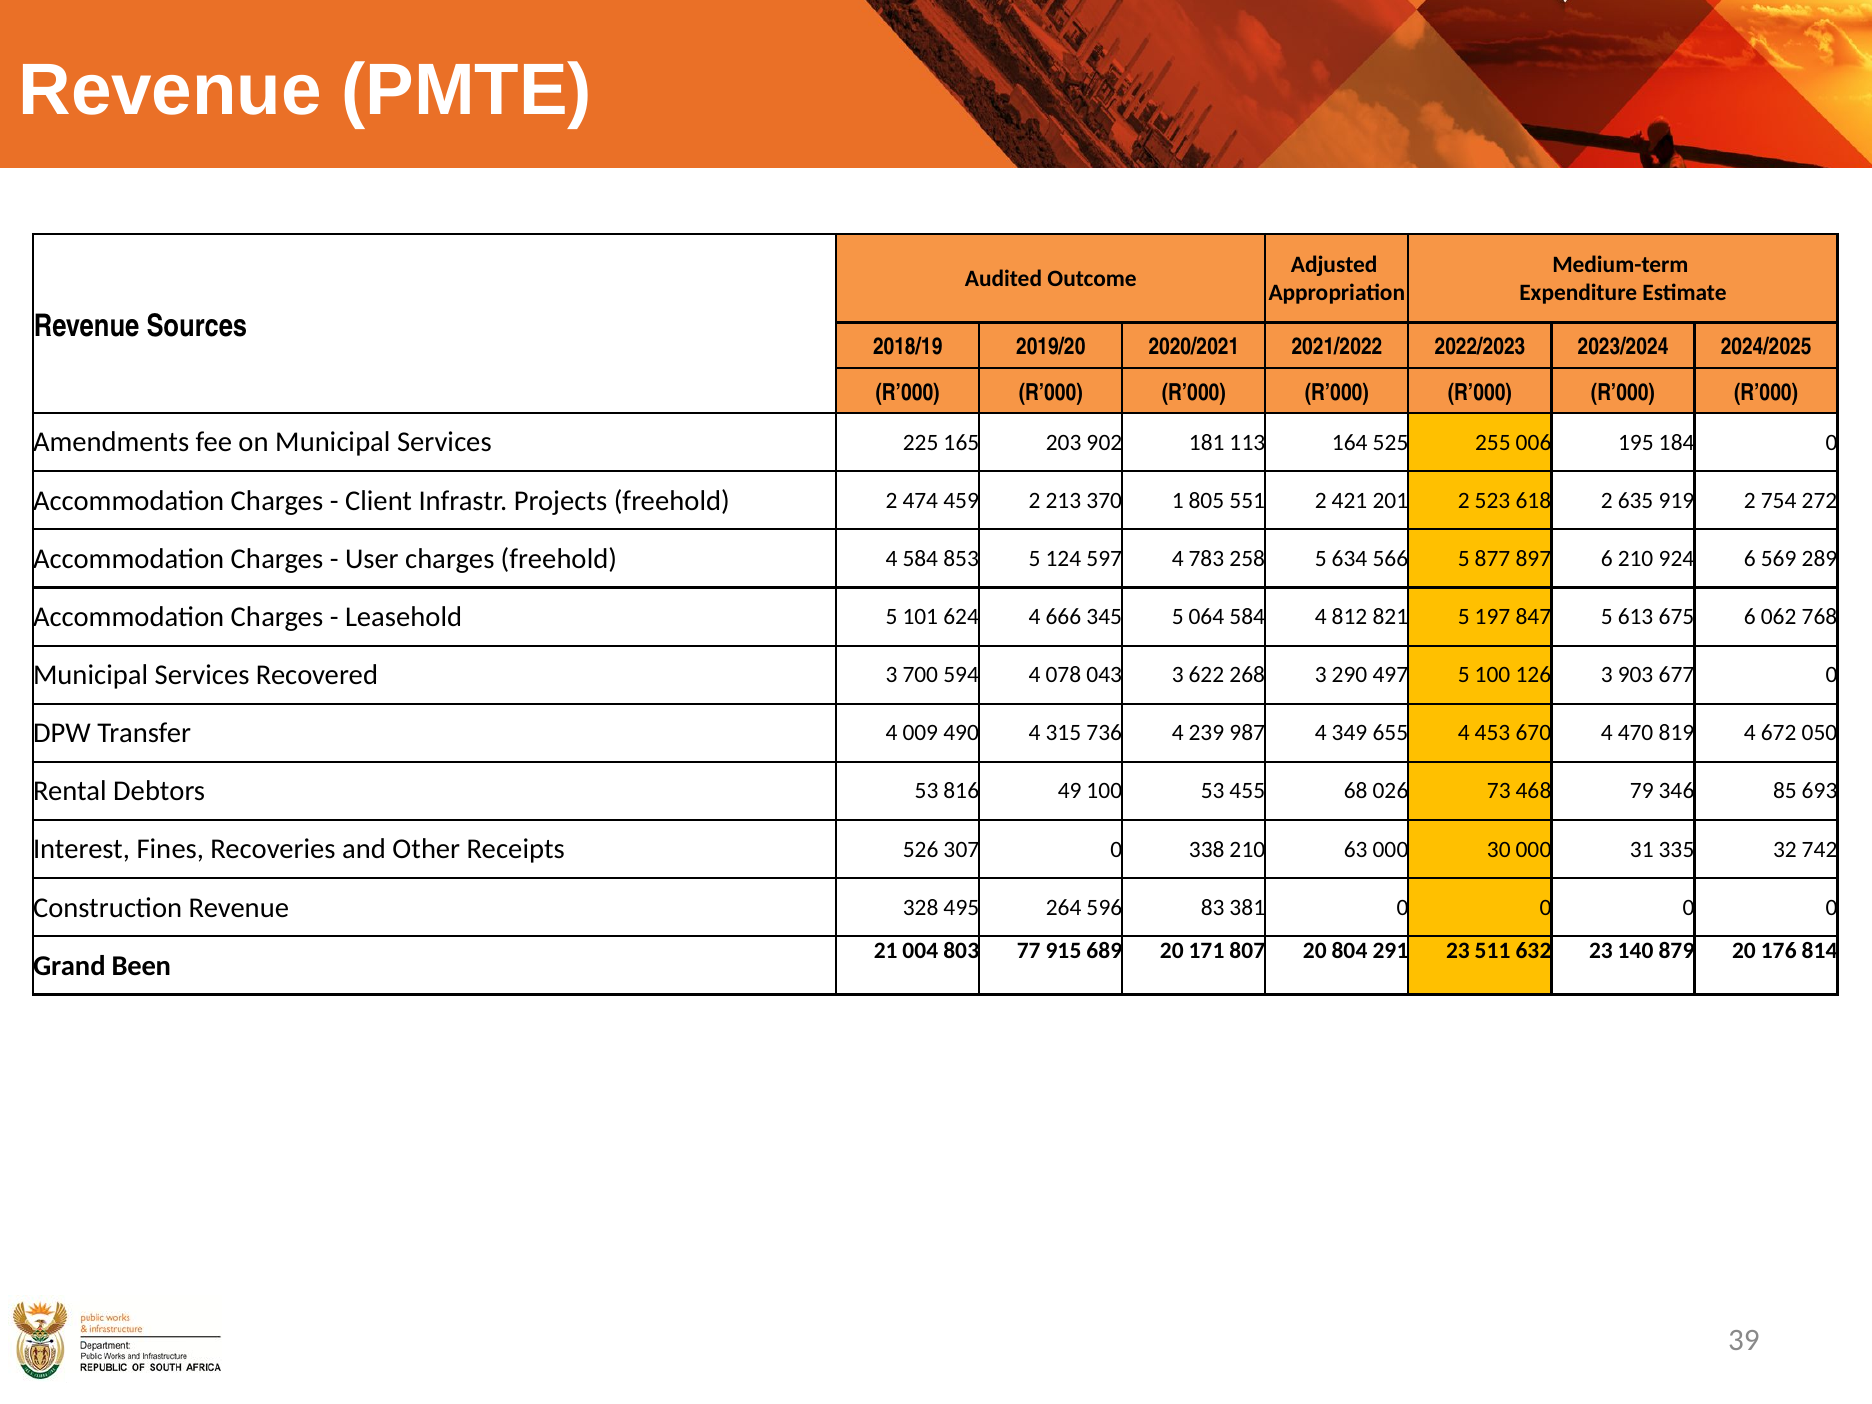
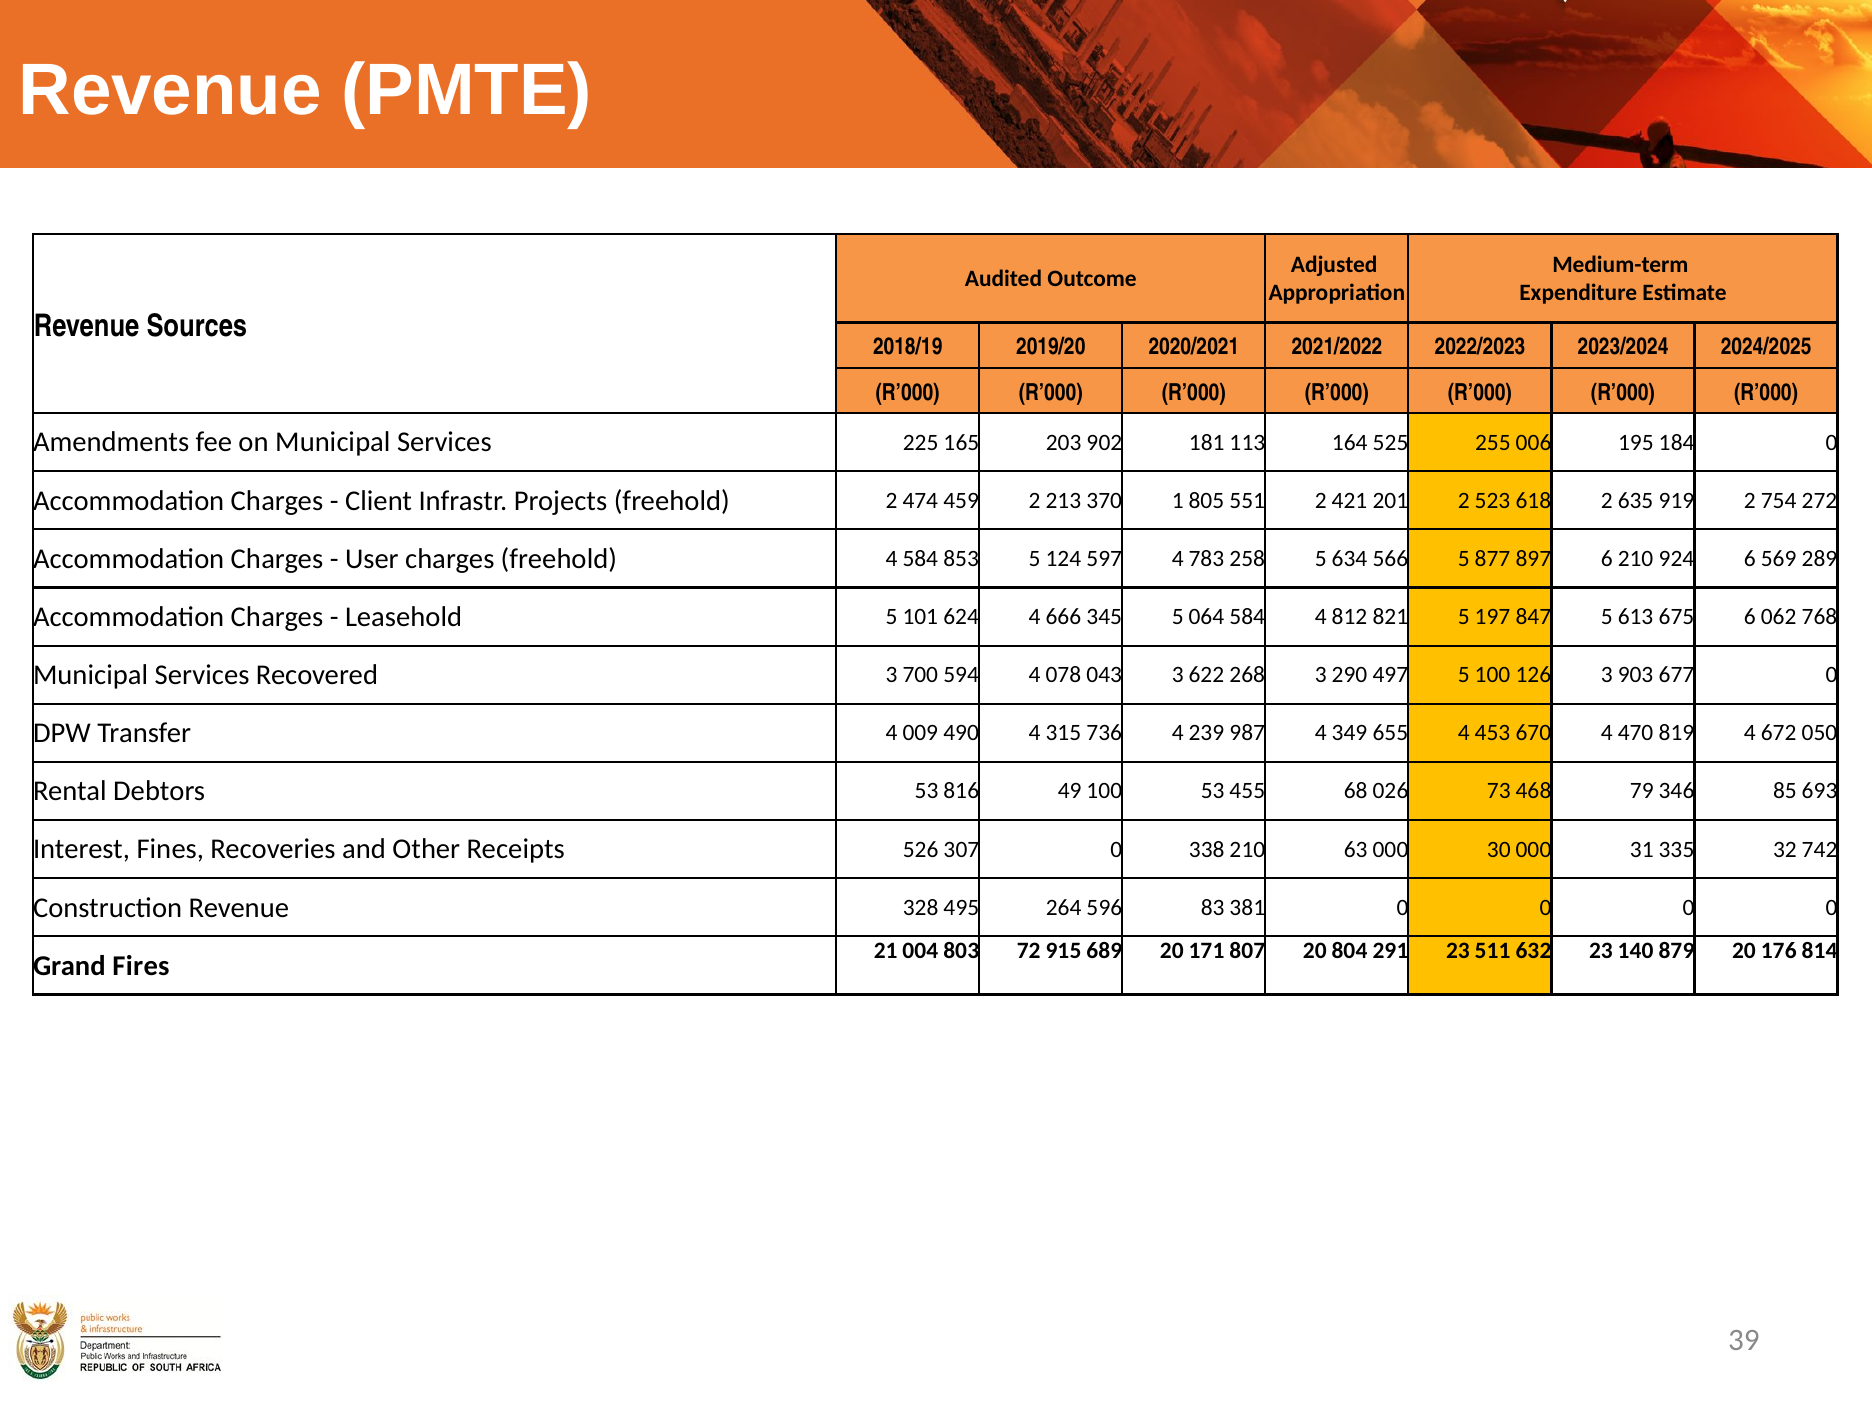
77: 77 -> 72
Been: Been -> Fires
